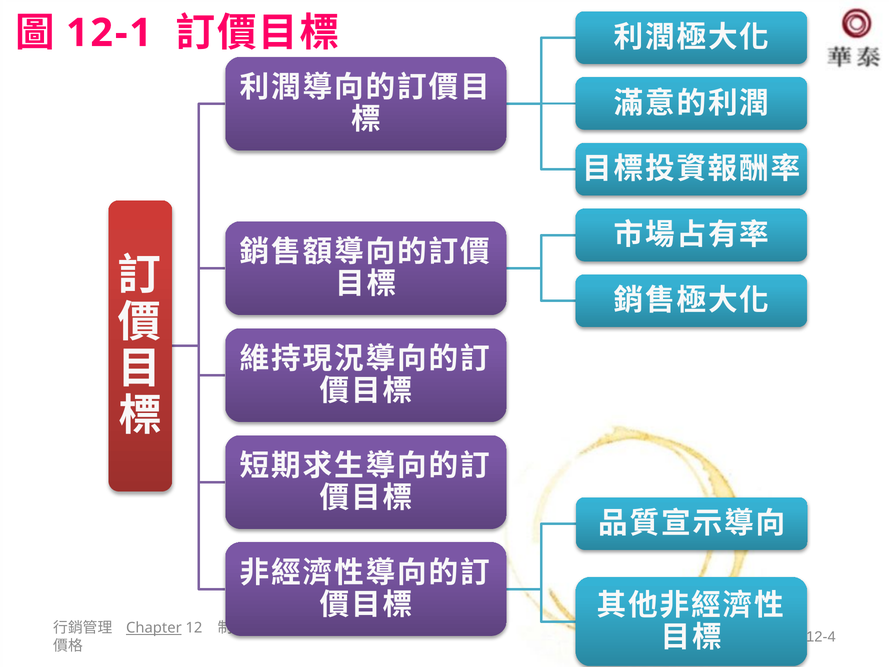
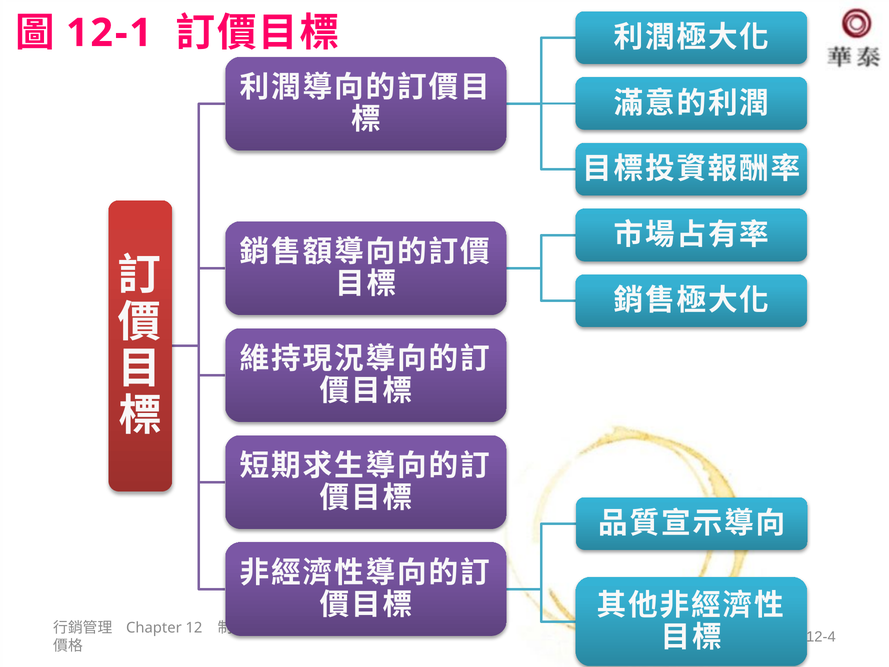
Chapter underline: present -> none
